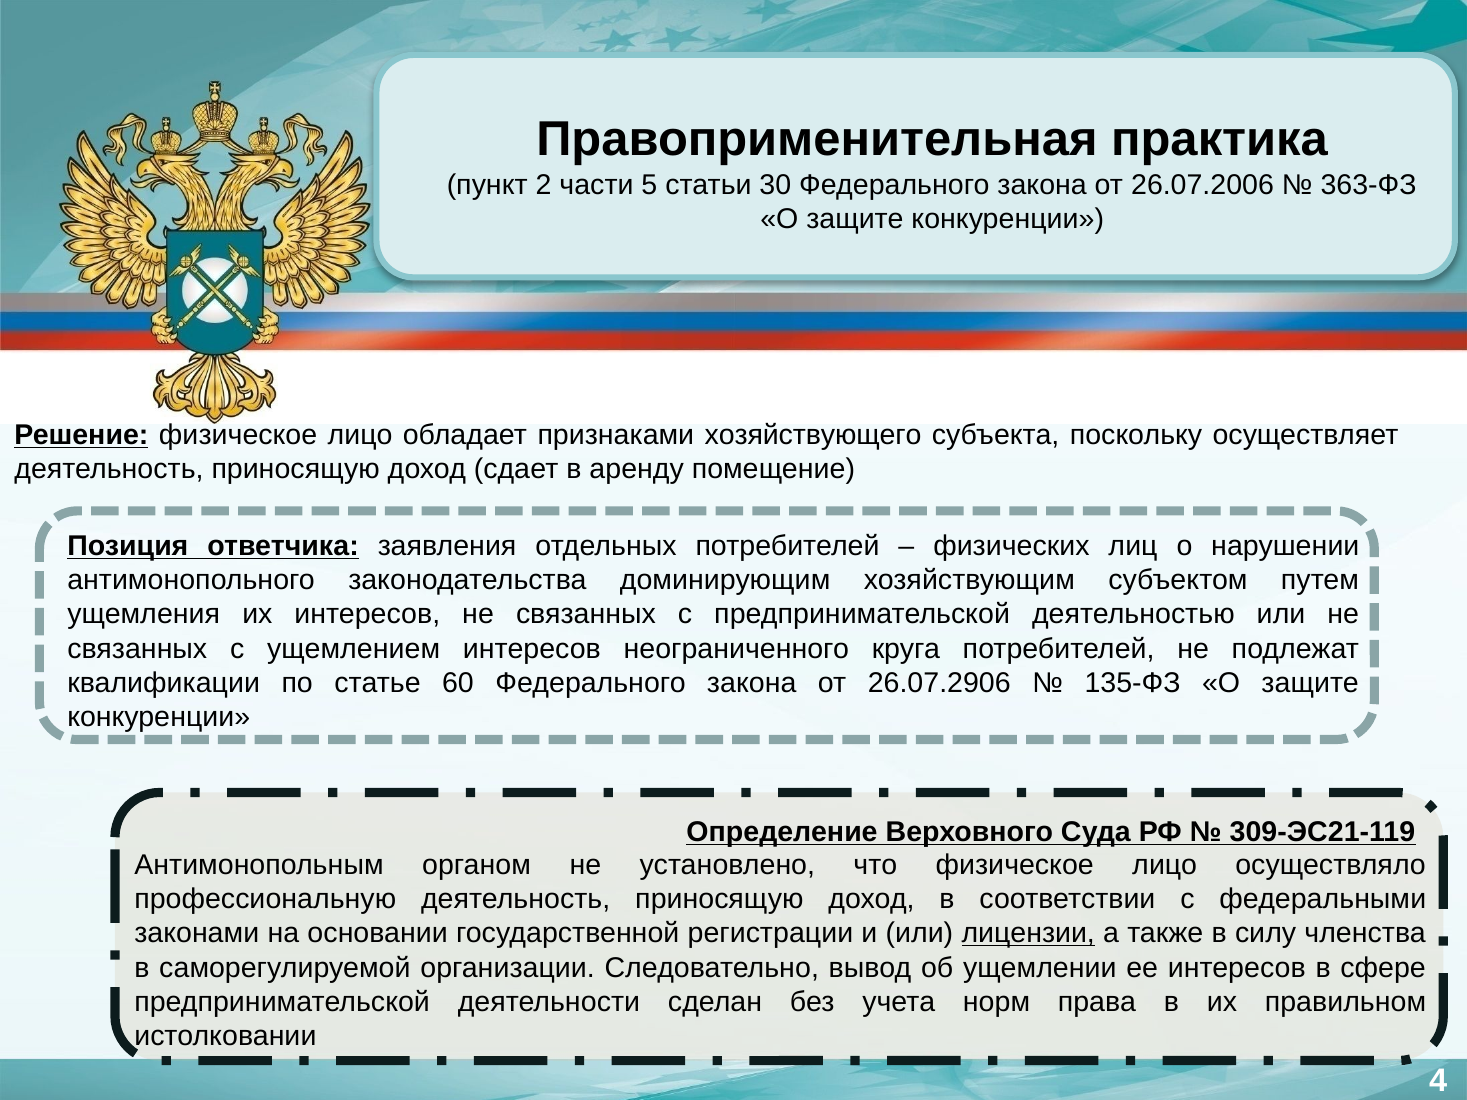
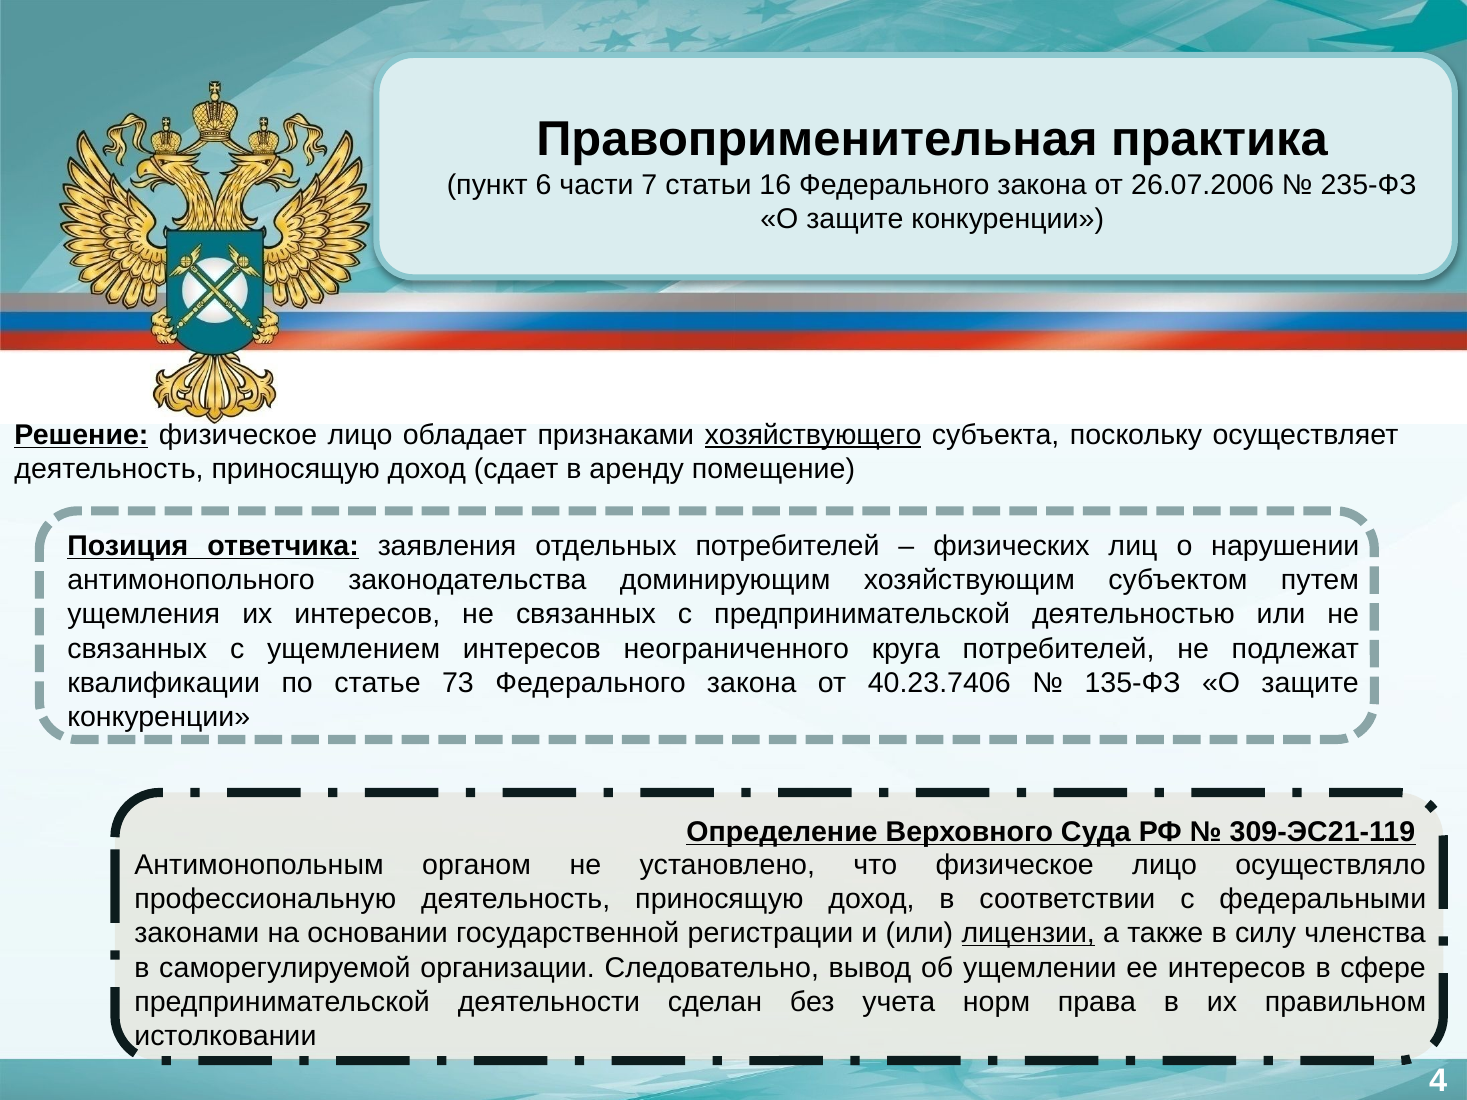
2: 2 -> 6
5: 5 -> 7
30: 30 -> 16
363-ФЗ: 363-ФЗ -> 235-ФЗ
хозяйствующего underline: none -> present
60: 60 -> 73
26.07.2906: 26.07.2906 -> 40.23.7406
